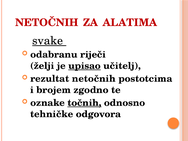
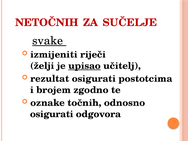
ALATIMA: ALATIMA -> SUČELJE
odabranu: odabranu -> izmijeniti
rezultat netočnih: netočnih -> osigurati
točnih underline: present -> none
tehničke at (52, 114): tehničke -> osigurati
